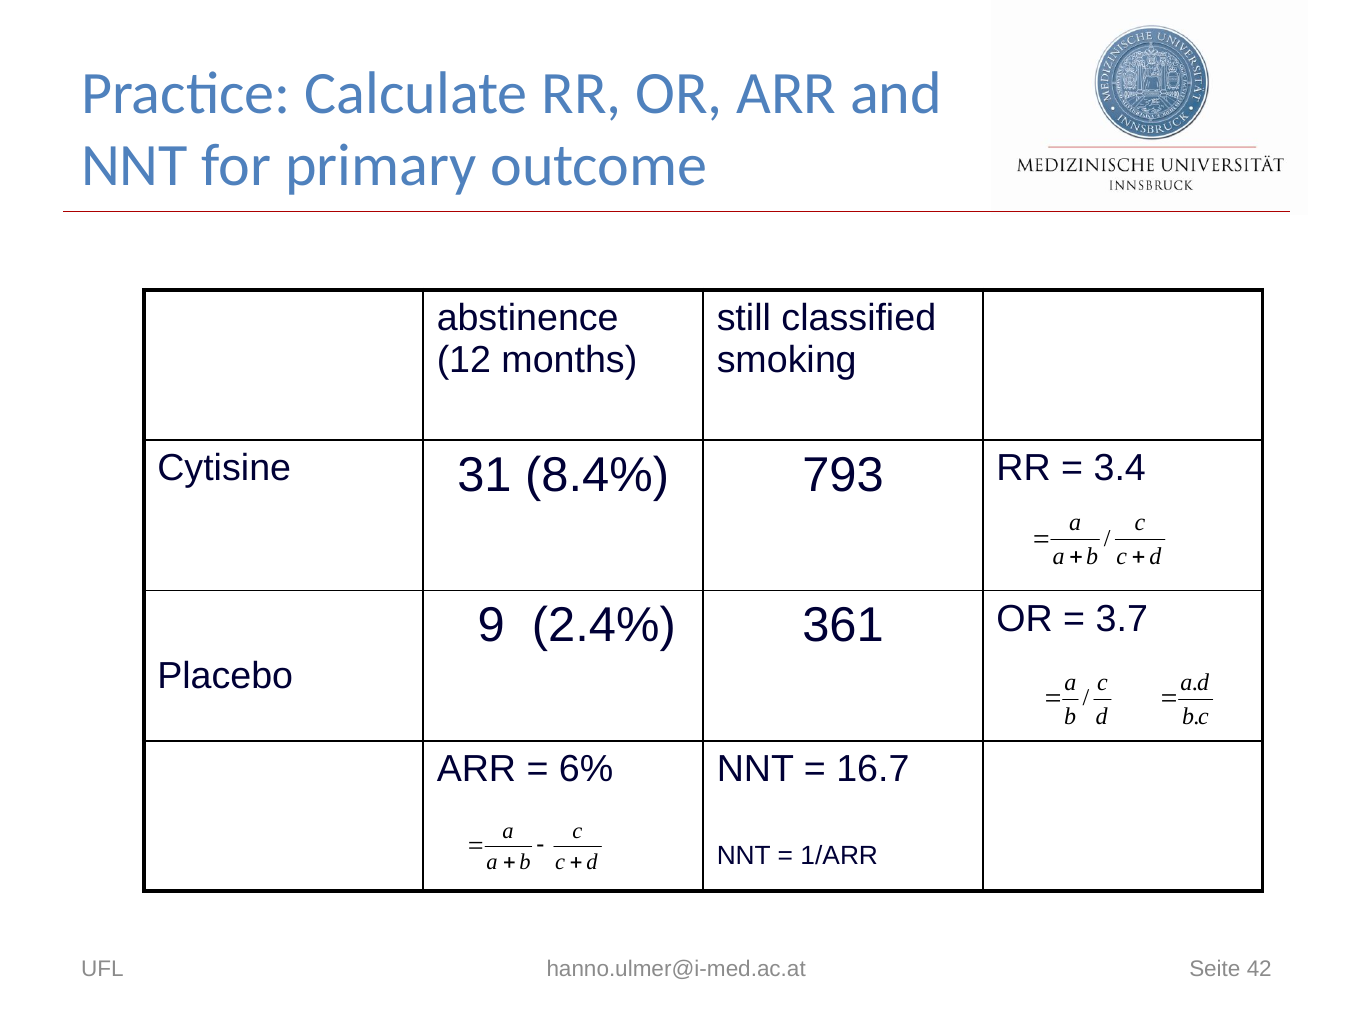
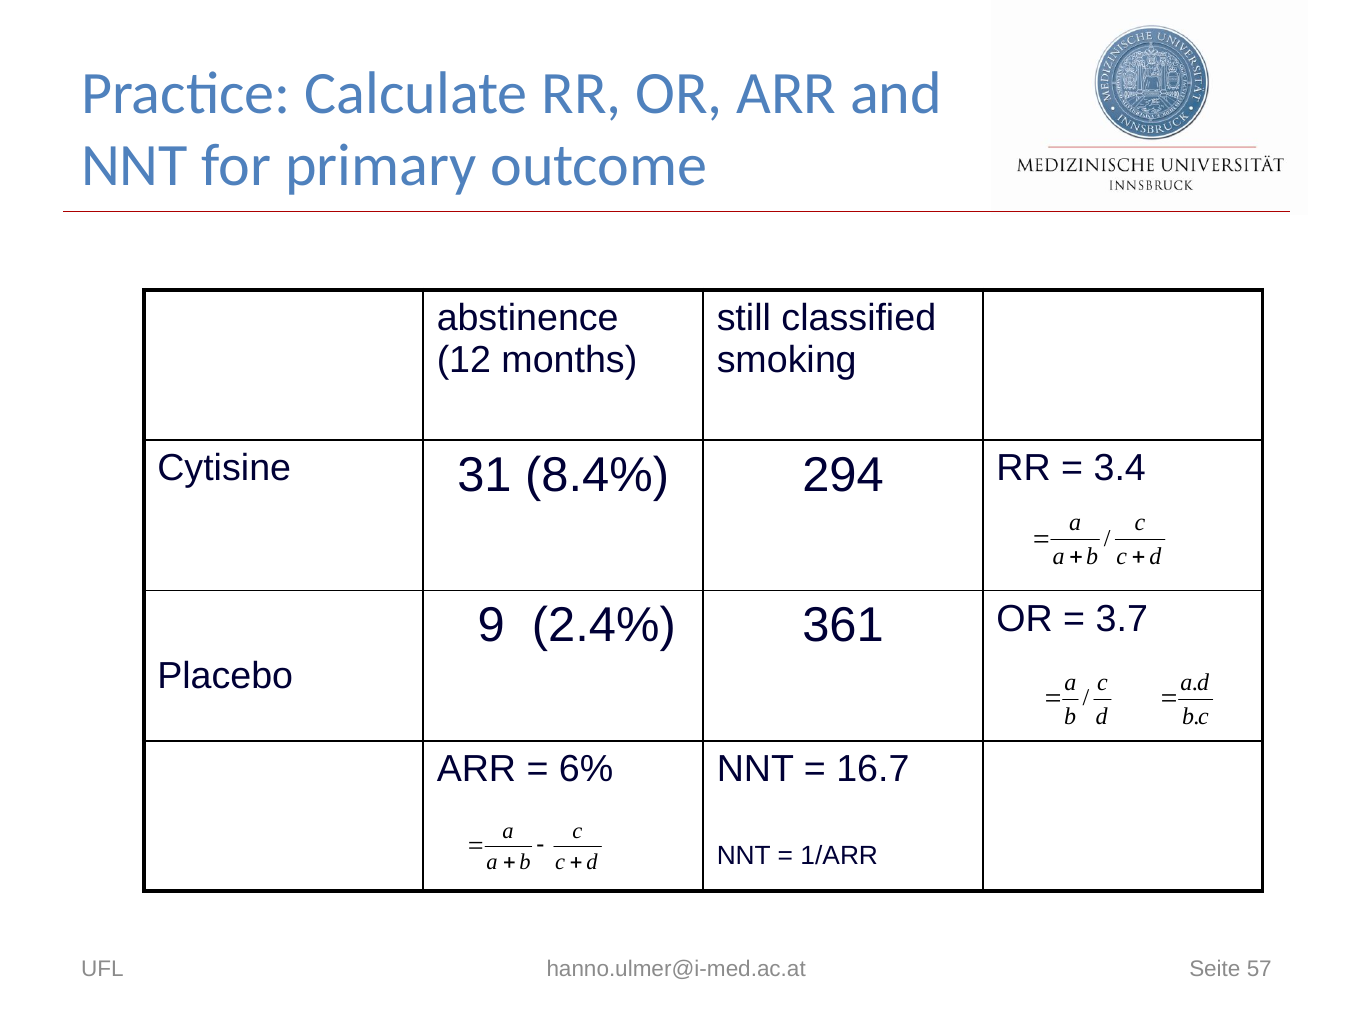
793: 793 -> 294
42: 42 -> 57
